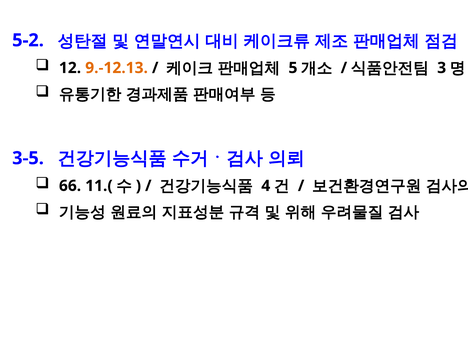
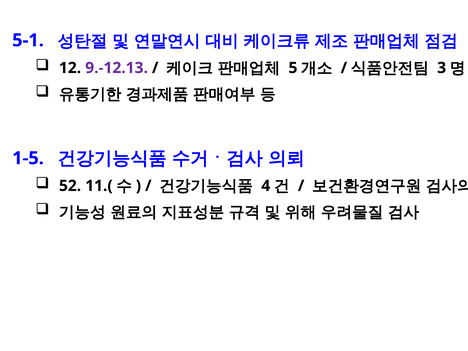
5-2: 5-2 -> 5-1
9.-12.13 colour: orange -> purple
3-5: 3-5 -> 1-5
66: 66 -> 52
